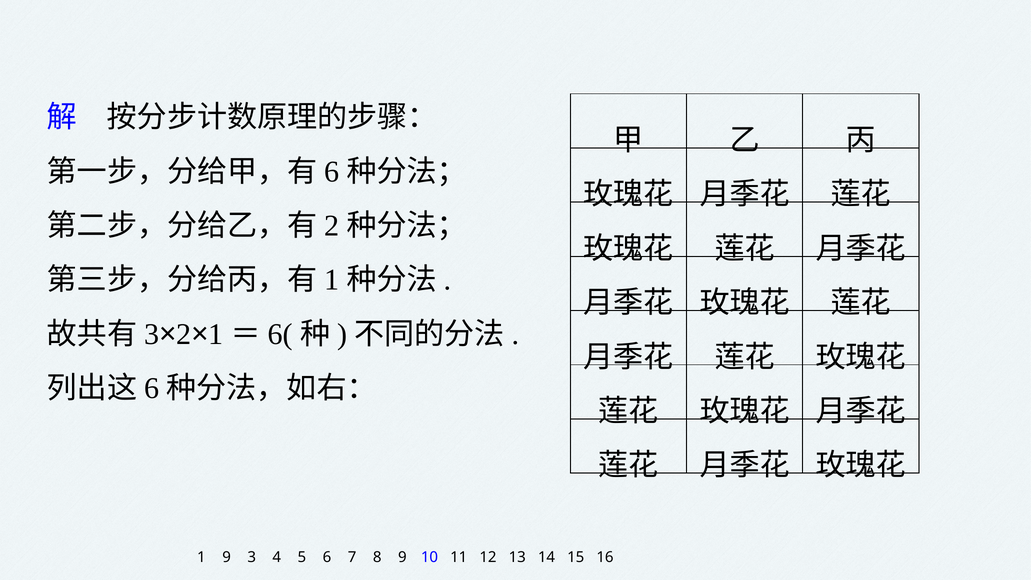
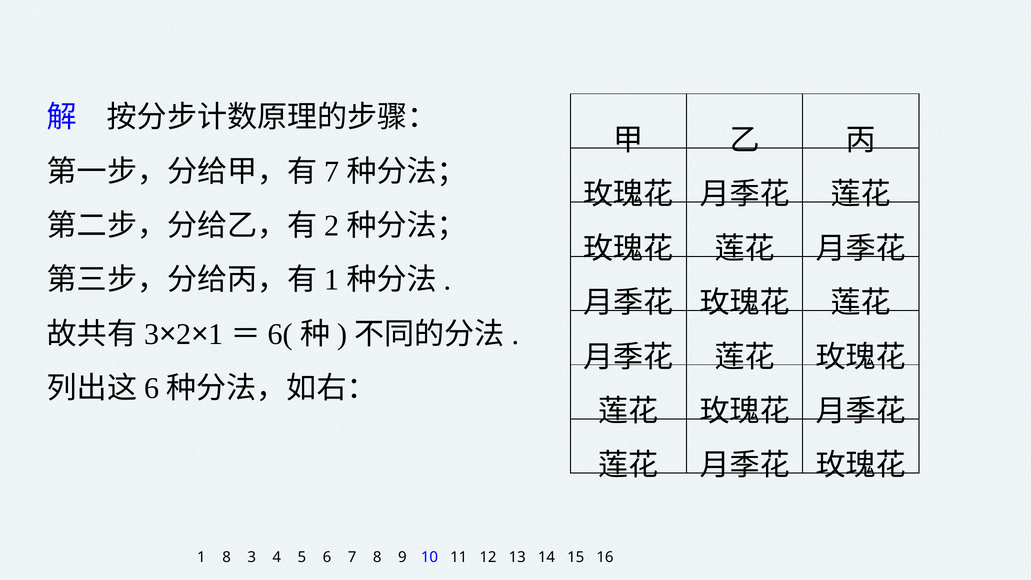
6 at (332, 172): 6 -> 7
1 9: 9 -> 8
